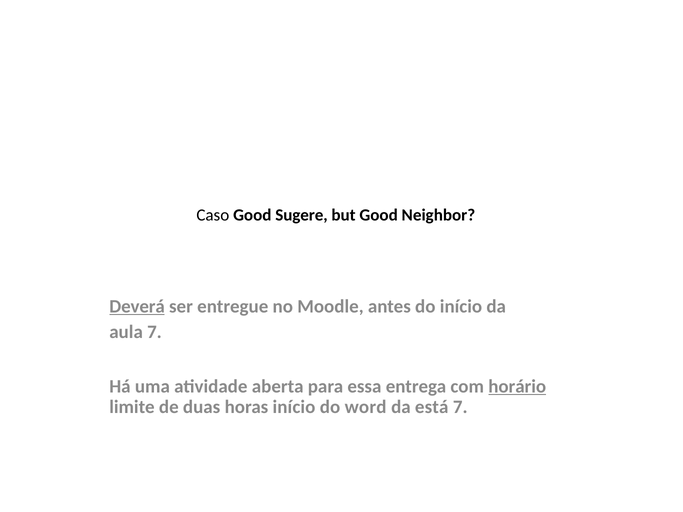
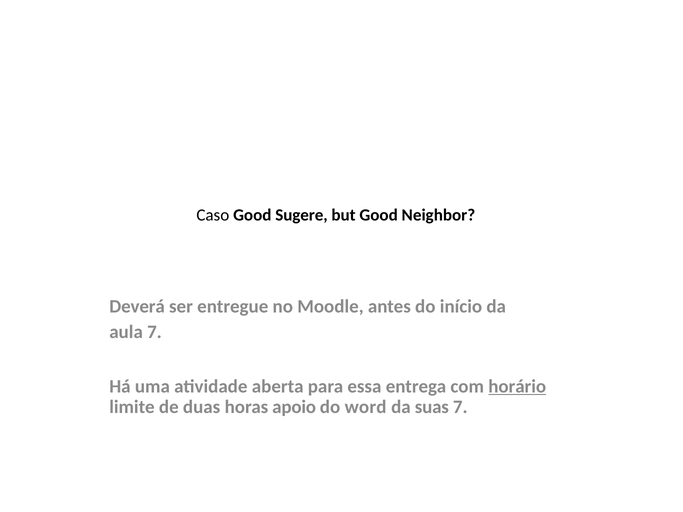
Deverá underline: present -> none
horas início: início -> apoio
está: está -> suas
